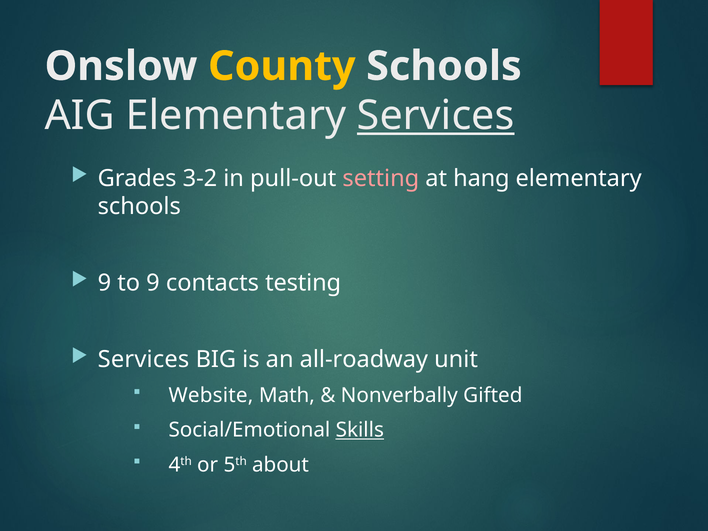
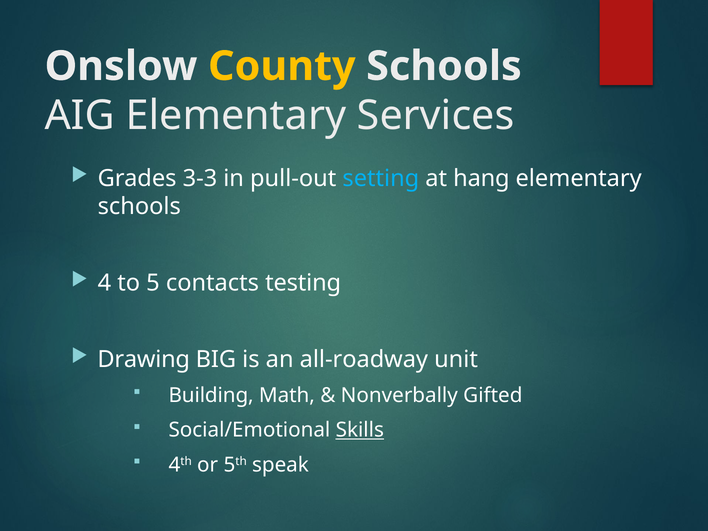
Services at (436, 116) underline: present -> none
3-2: 3-2 -> 3-3
setting colour: pink -> light blue
9 at (104, 283): 9 -> 4
to 9: 9 -> 5
Services at (144, 359): Services -> Drawing
Website: Website -> Building
about: about -> speak
